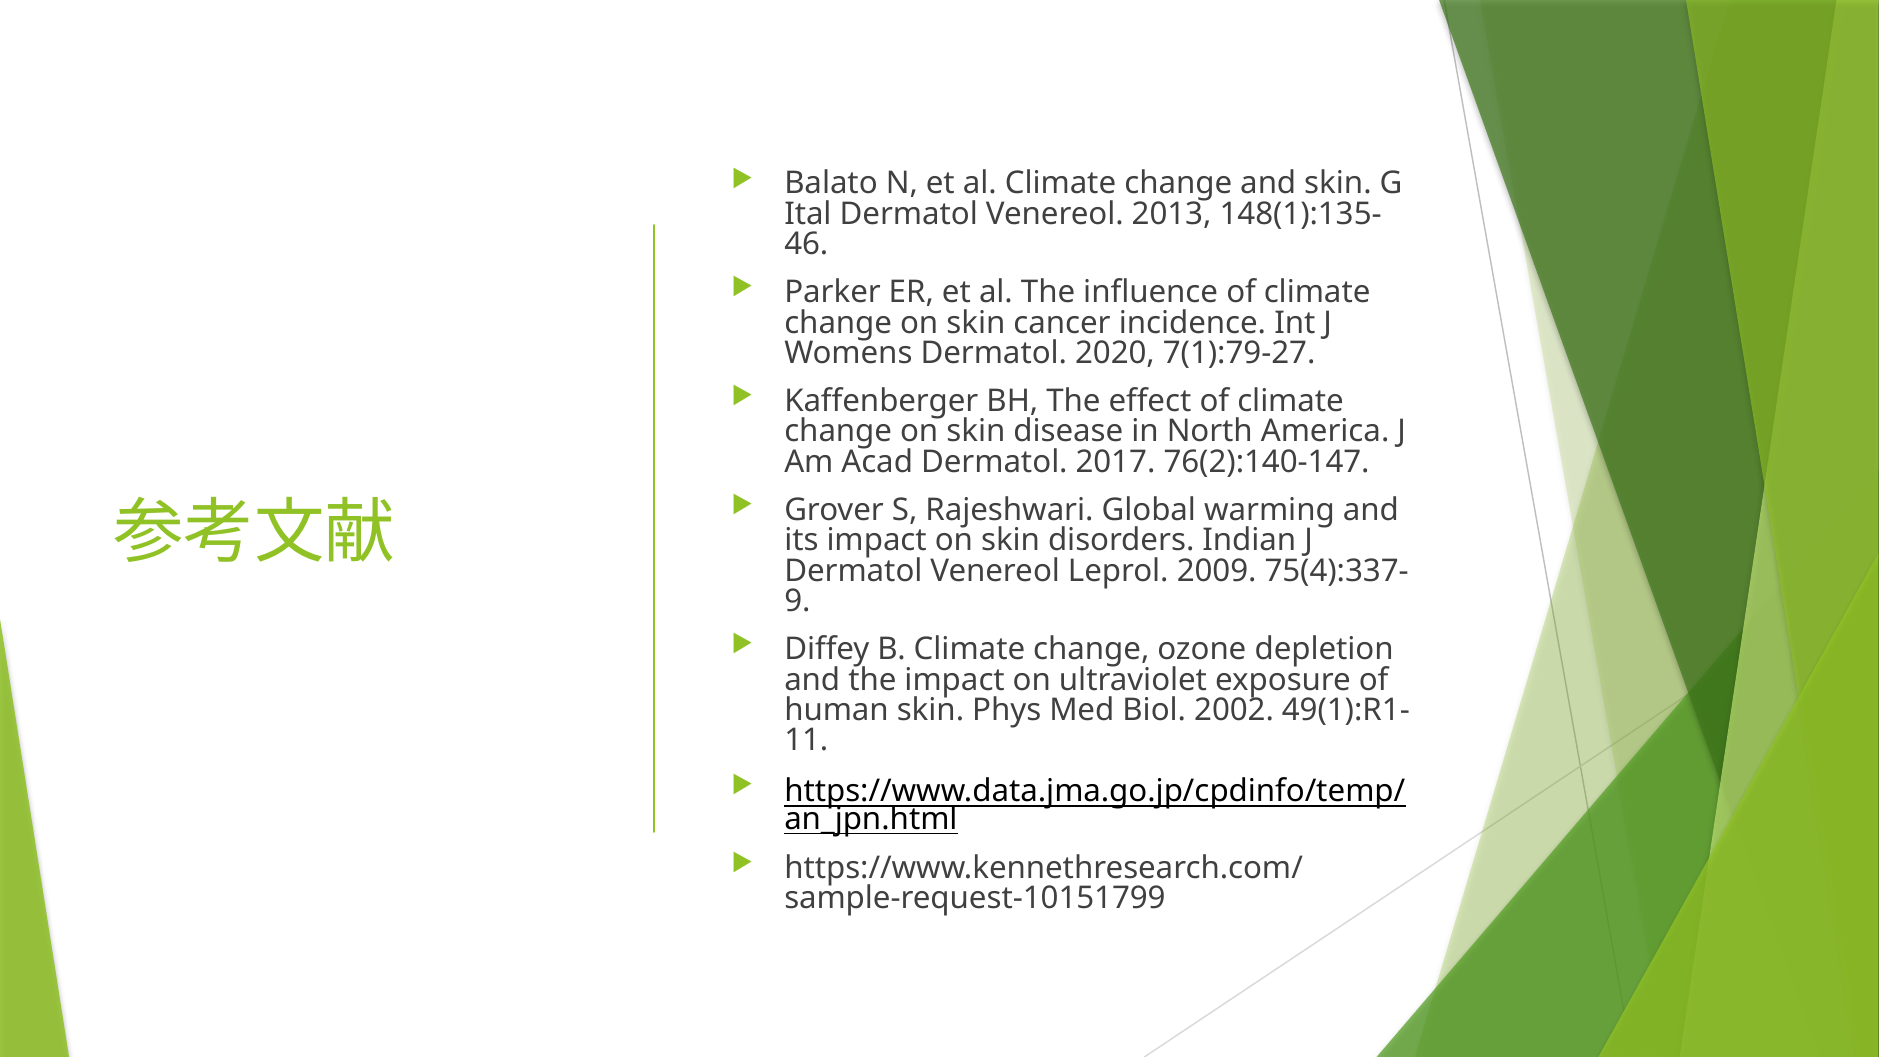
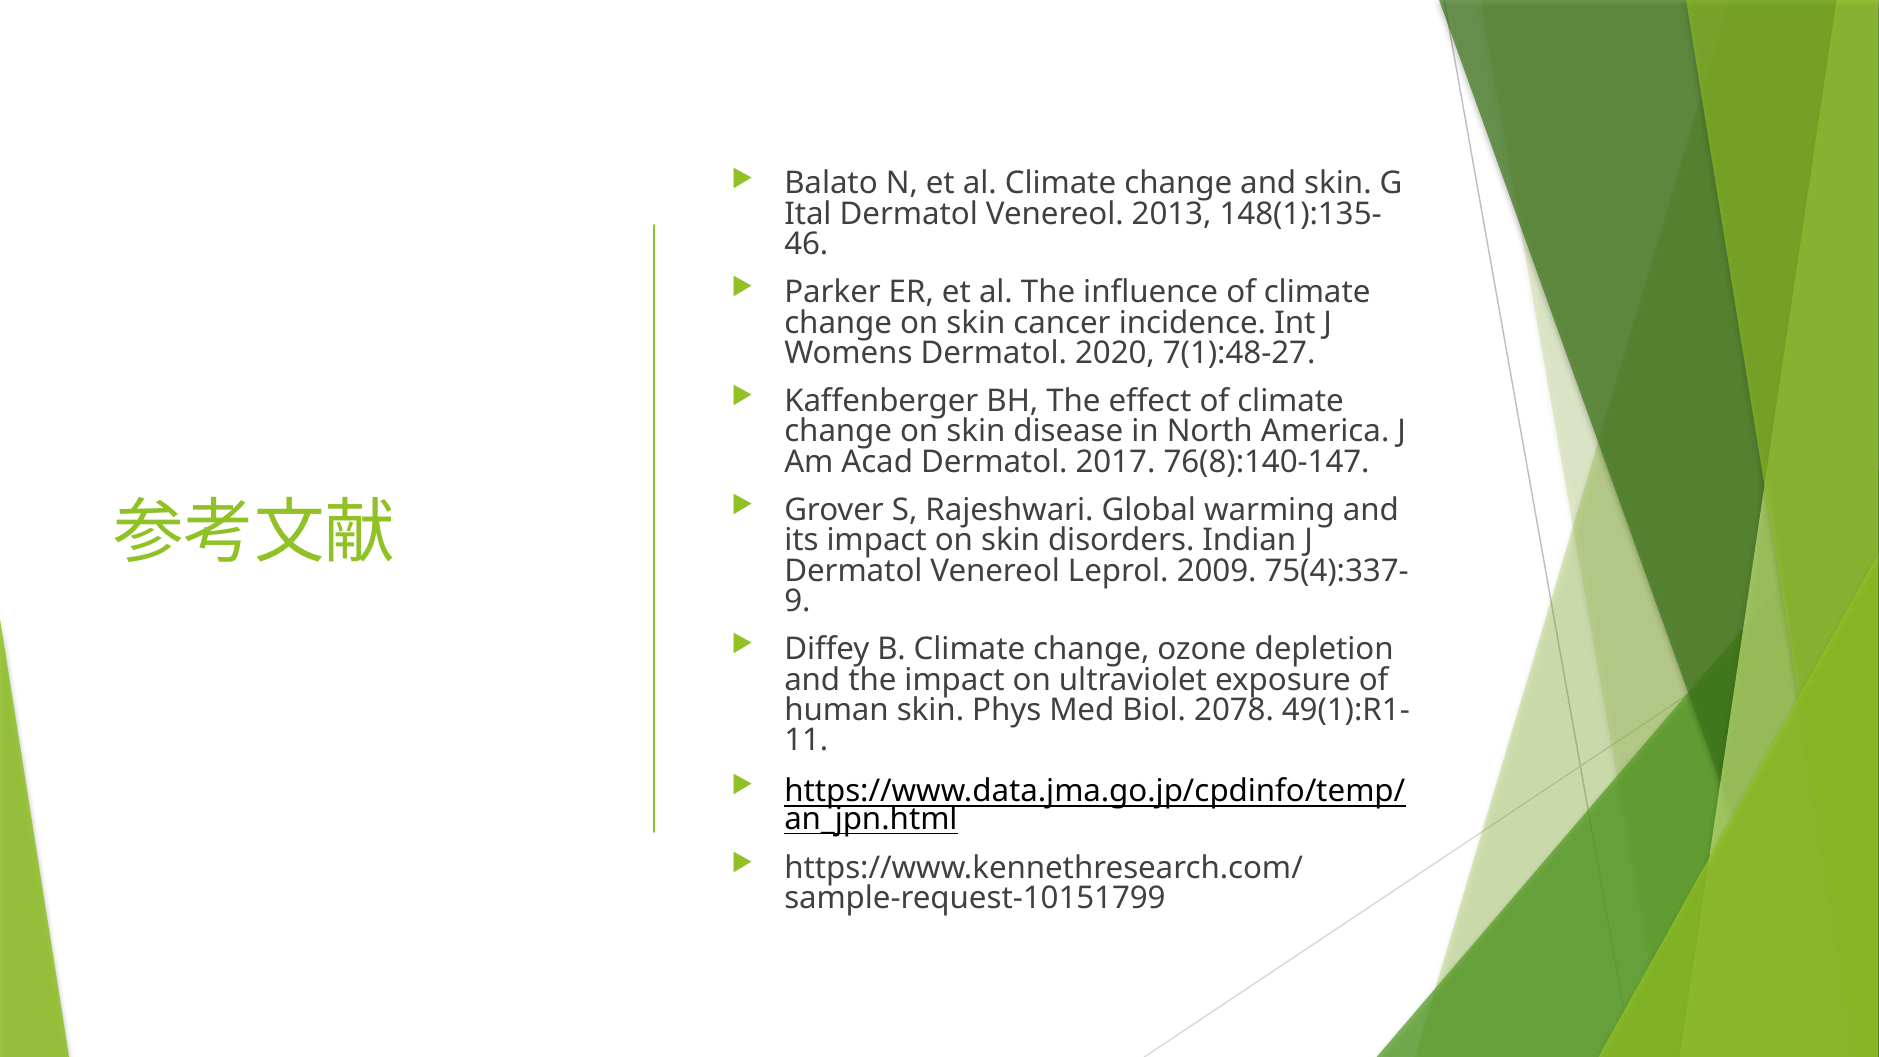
7(1):79-27: 7(1):79-27 -> 7(1):48-27
76(2):140-147: 76(2):140-147 -> 76(8):140-147
2002: 2002 -> 2078
